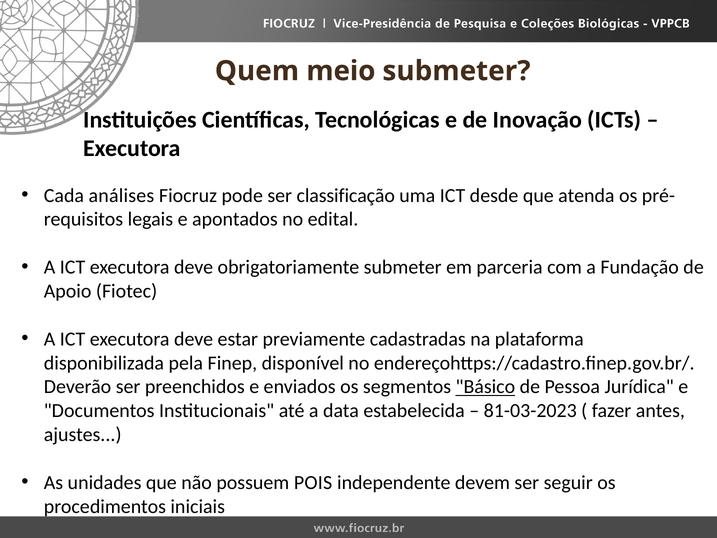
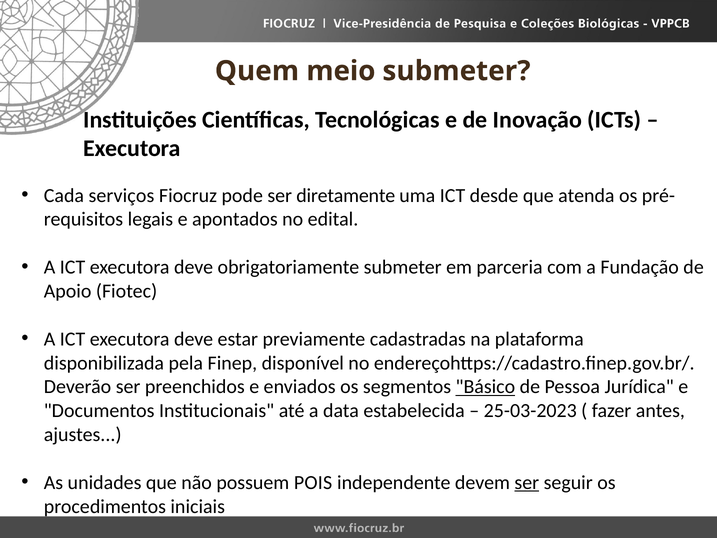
análises: análises -> serviços
classificação: classificação -> diretamente
81-03-2023: 81-03-2023 -> 25-03-2023
ser at (527, 482) underline: none -> present
